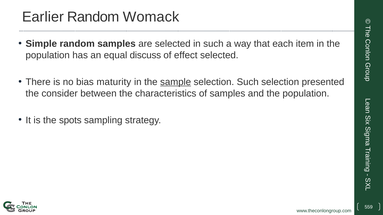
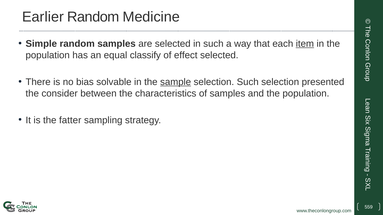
Womack: Womack -> Medicine
item underline: none -> present
discuss: discuss -> classify
maturity: maturity -> solvable
spots: spots -> fatter
